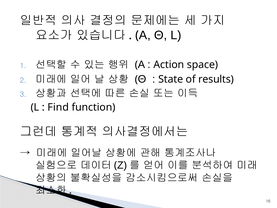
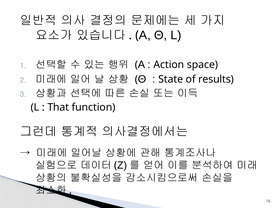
Find: Find -> That
